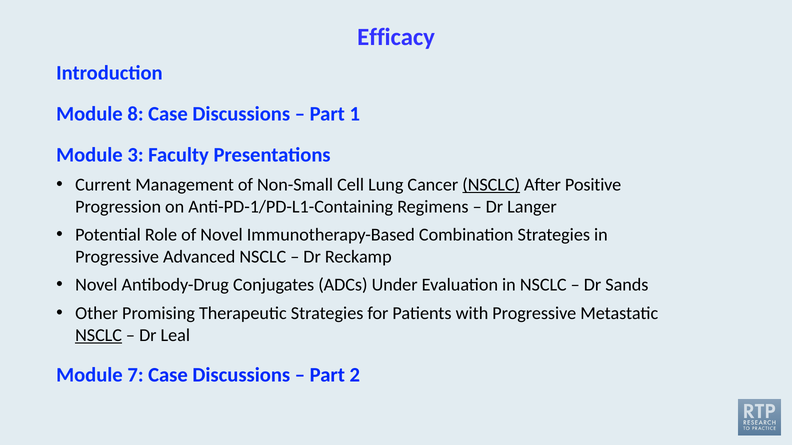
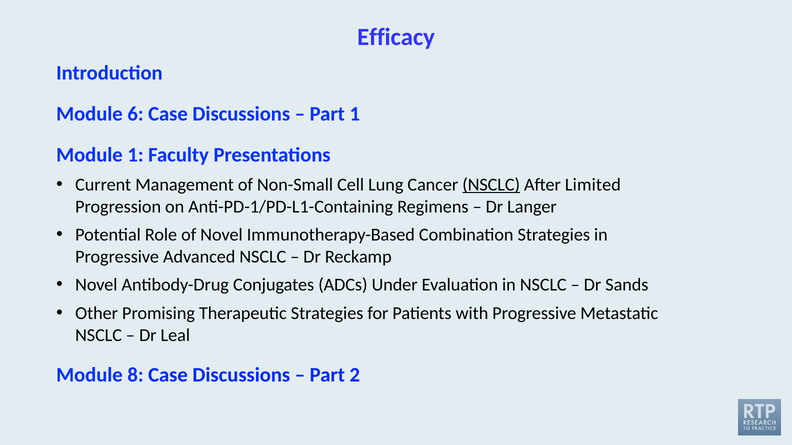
8: 8 -> 6
Module 3: 3 -> 1
Positive: Positive -> Limited
NSCLC at (99, 335) underline: present -> none
7: 7 -> 8
